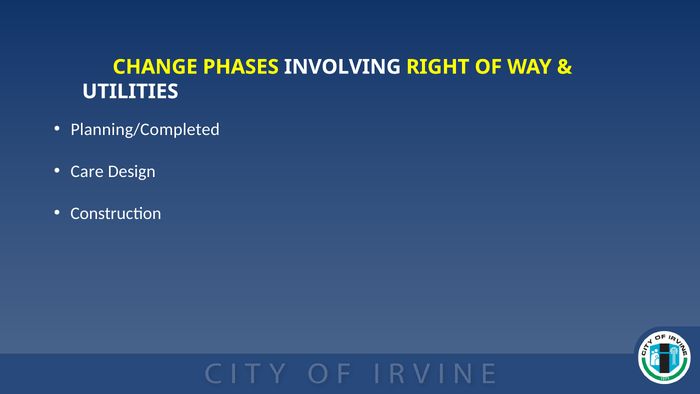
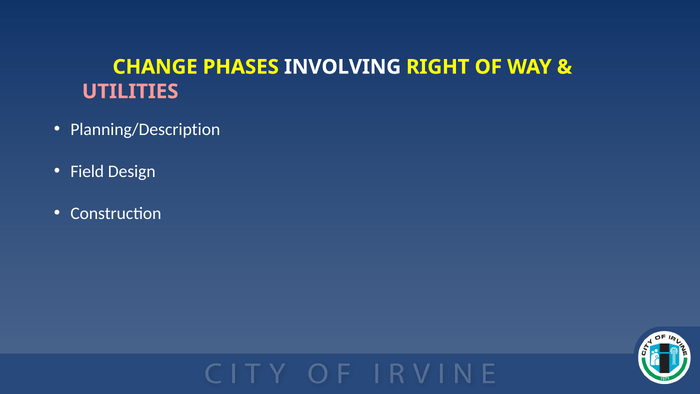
UTILITIES colour: white -> pink
Planning/Completed: Planning/Completed -> Planning/Description
Care: Care -> Field
